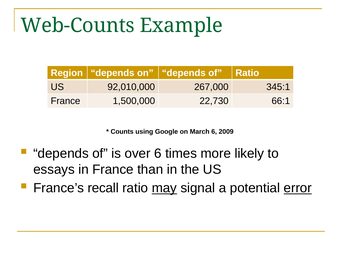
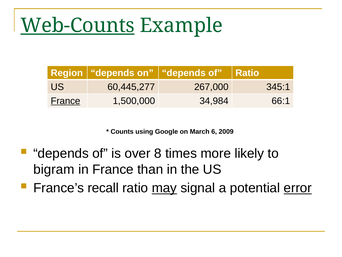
Web-Counts underline: none -> present
92,010,000: 92,010,000 -> 60,445,277
France at (66, 101) underline: none -> present
22,730: 22,730 -> 34,984
over 6: 6 -> 8
essays: essays -> bigram
